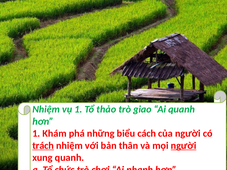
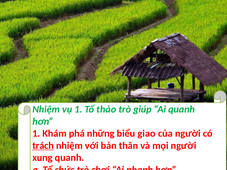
giao: giao -> giúp
cách: cách -> giao
người at (184, 146) underline: present -> none
